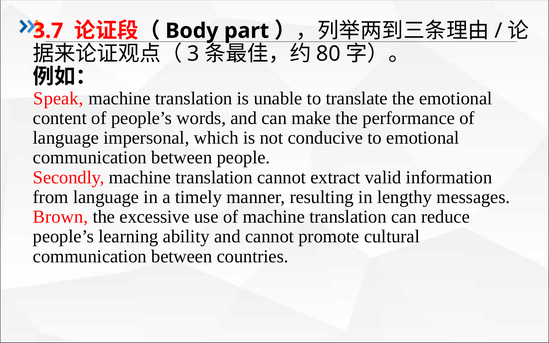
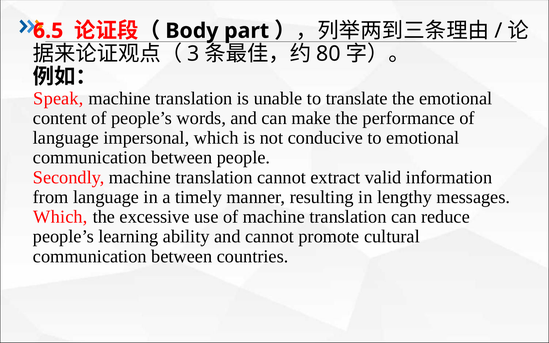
3.7: 3.7 -> 6.5
Brown at (60, 217): Brown -> Which
